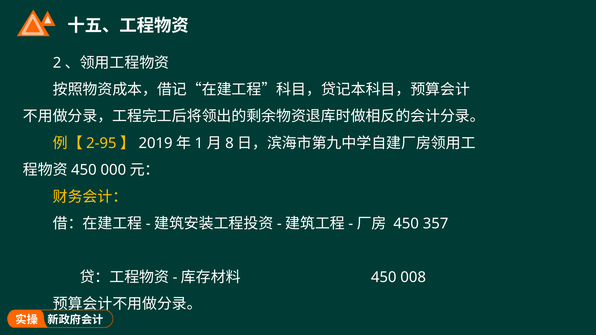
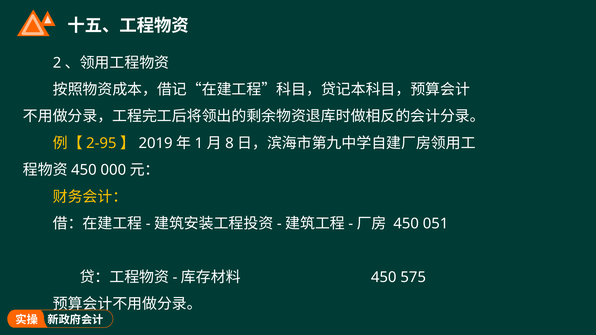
357: 357 -> 051
008: 008 -> 575
